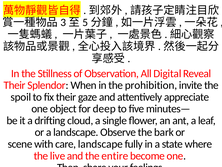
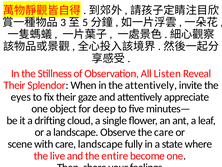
Digital: Digital -> Listen
the prohibition: prohibition -> attentively
spoil: spoil -> eyes
the bark: bark -> care
